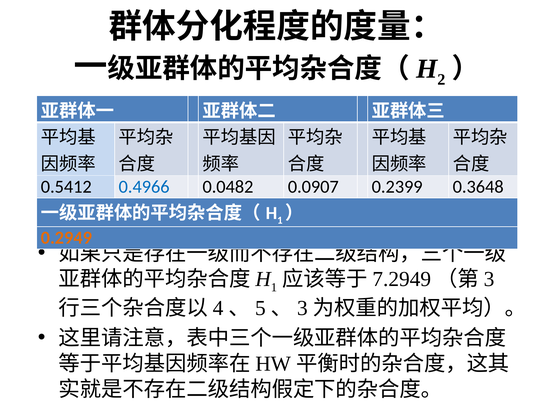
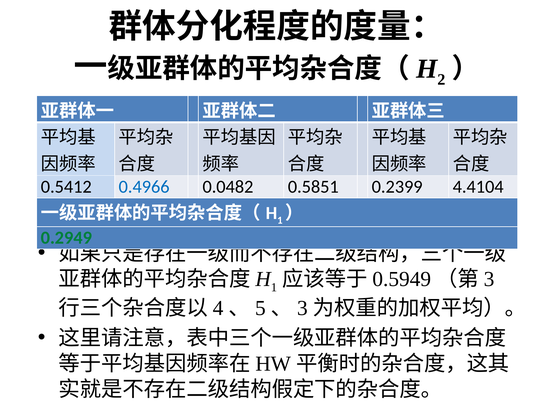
0.0907: 0.0907 -> 0.5851
0.3648: 0.3648 -> 4.4104
0.2949 colour: orange -> green
7.2949: 7.2949 -> 0.5949
